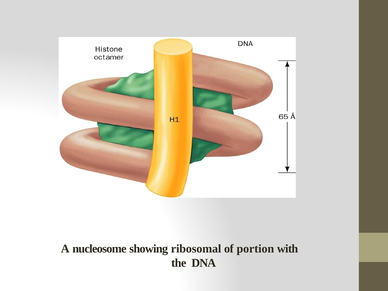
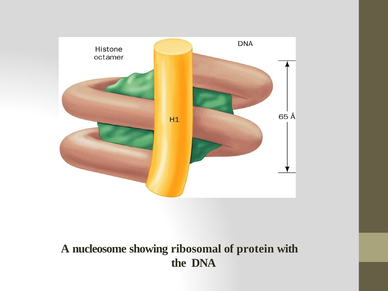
portion: portion -> protein
